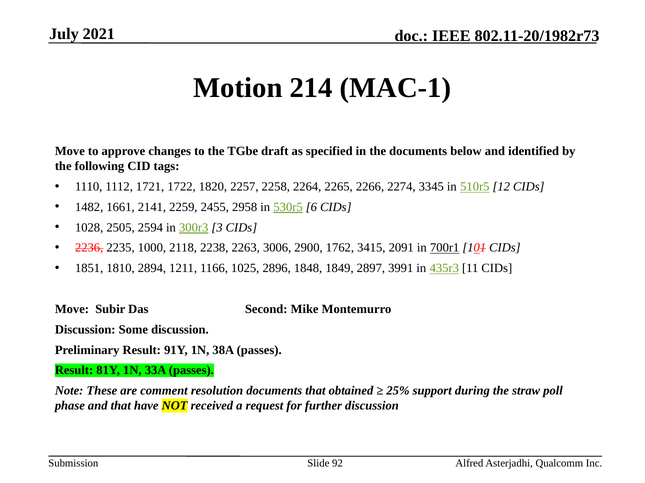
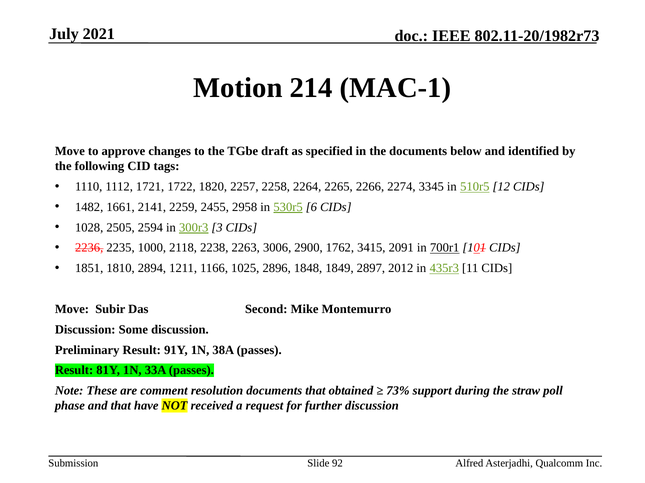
3991: 3991 -> 2012
25%: 25% -> 73%
